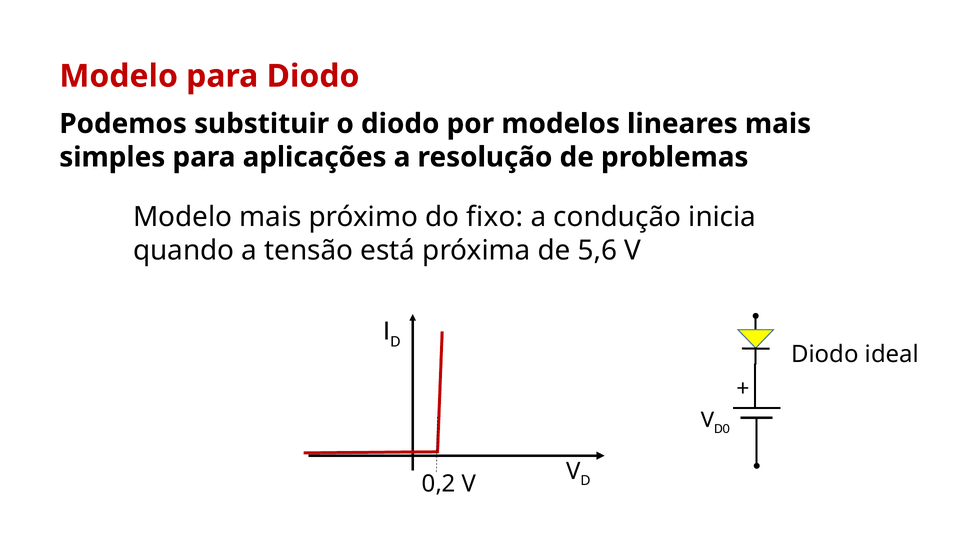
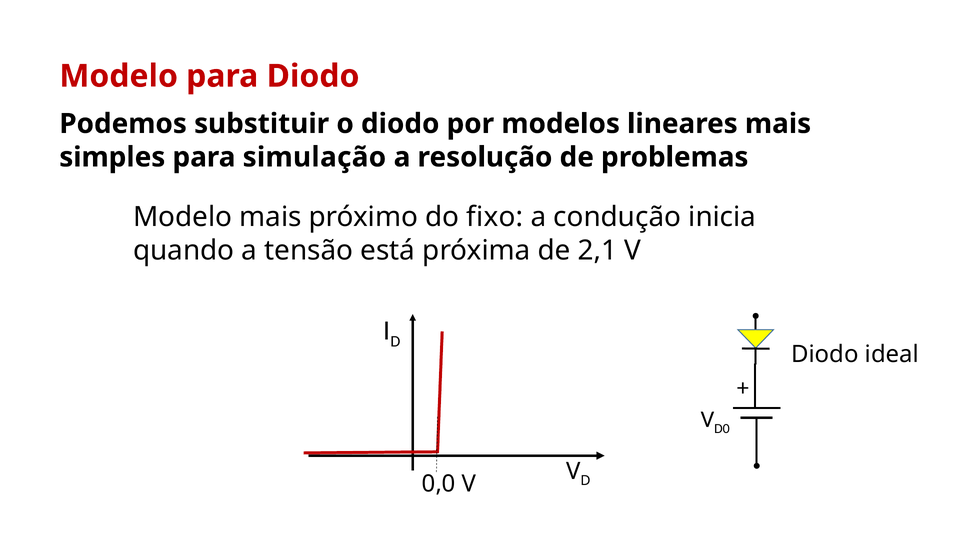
aplicações: aplicações -> simulação
5,6: 5,6 -> 2,1
0,2: 0,2 -> 0,0
